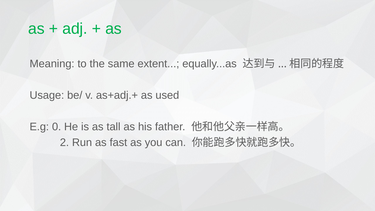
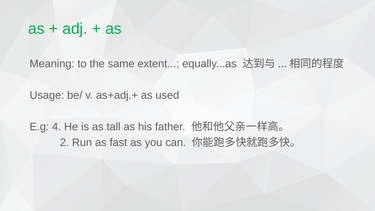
0: 0 -> 4
